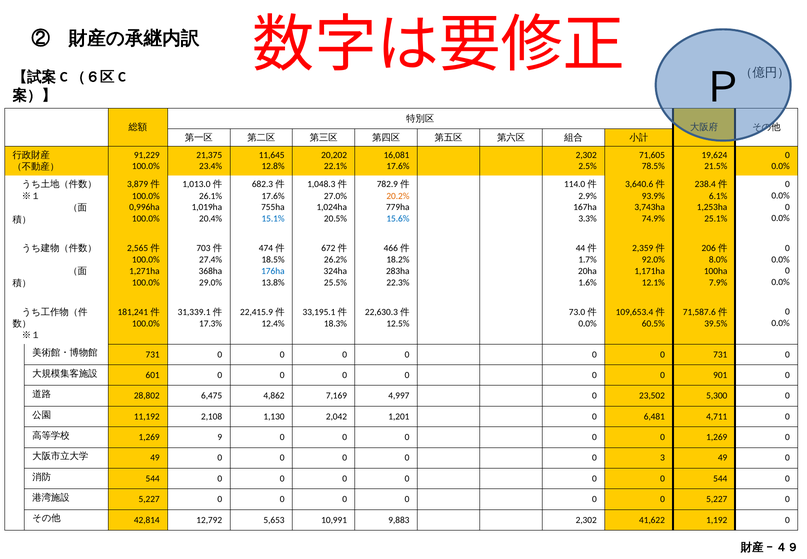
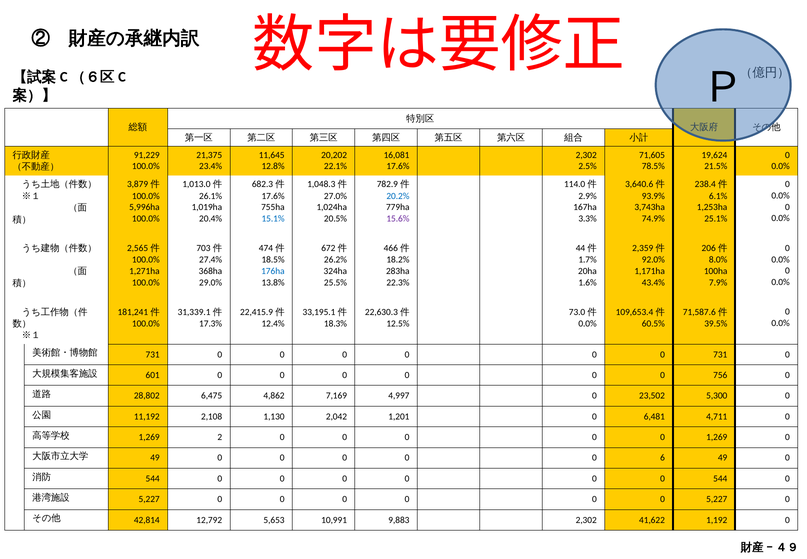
20.2% colour: orange -> blue
0,996ha: 0,996ha -> 5,996ha
15.6% colour: blue -> purple
12.1%: 12.1% -> 43.4%
901: 901 -> 756
9: 9 -> 2
3: 3 -> 6
